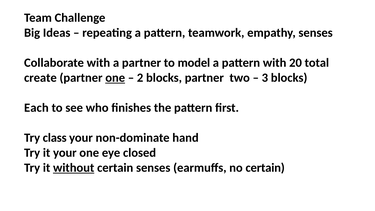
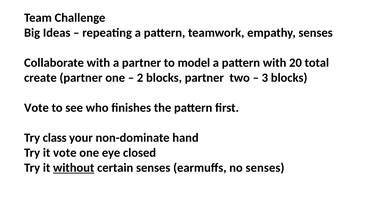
one at (115, 78) underline: present -> none
Each at (36, 108): Each -> Vote
it your: your -> vote
no certain: certain -> senses
